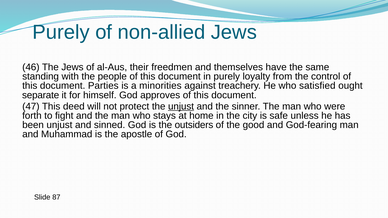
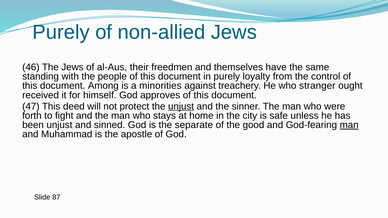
Parties: Parties -> Among
satisfied: satisfied -> stranger
separate: separate -> received
outsiders: outsiders -> separate
man at (349, 125) underline: none -> present
